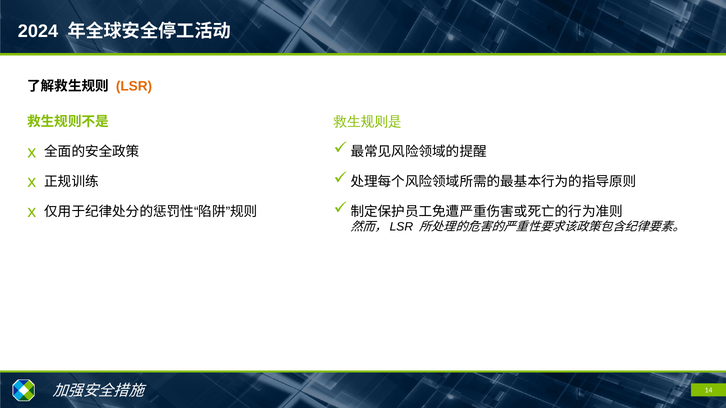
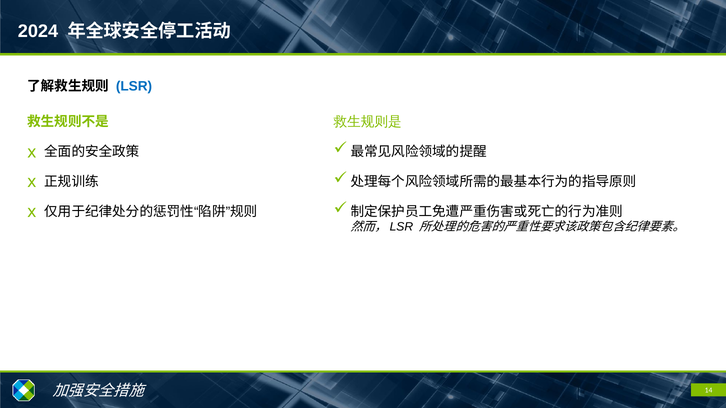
LSR colour: orange -> blue
